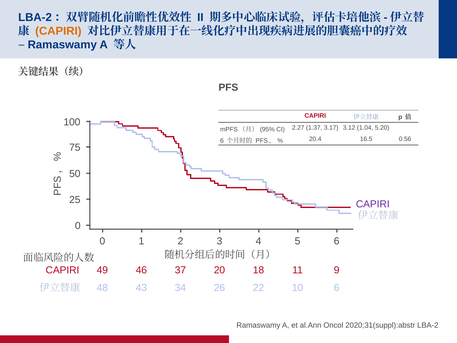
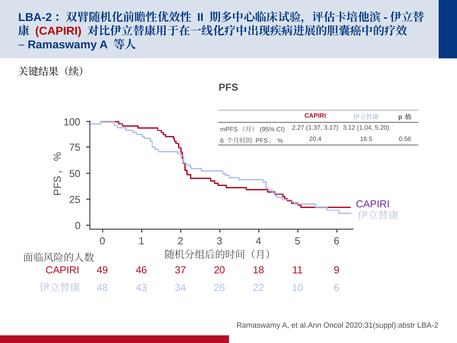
CAPIRI at (58, 31) colour: orange -> red
